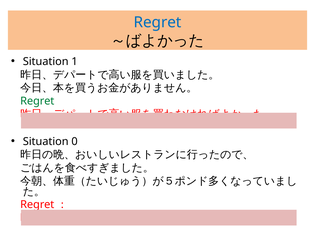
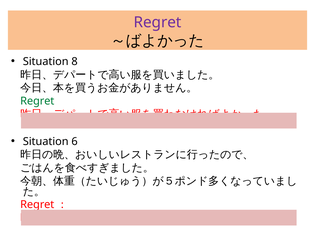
Regret at (158, 22) colour: blue -> purple
1: 1 -> 8
0: 0 -> 6
